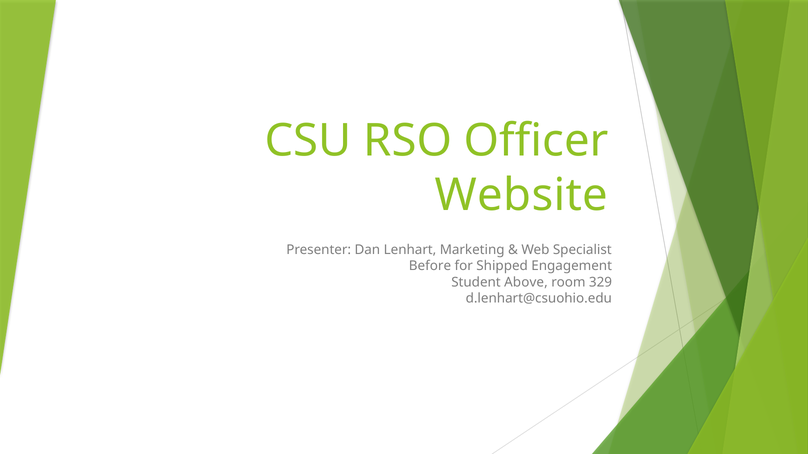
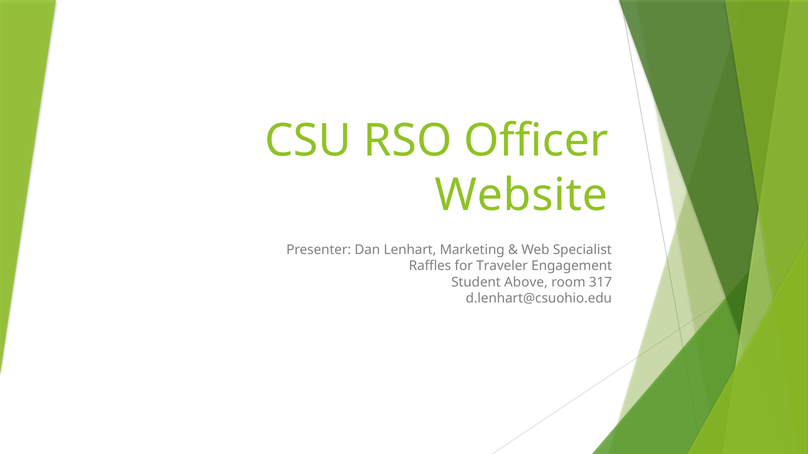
Before: Before -> Raffles
Shipped: Shipped -> Traveler
329: 329 -> 317
